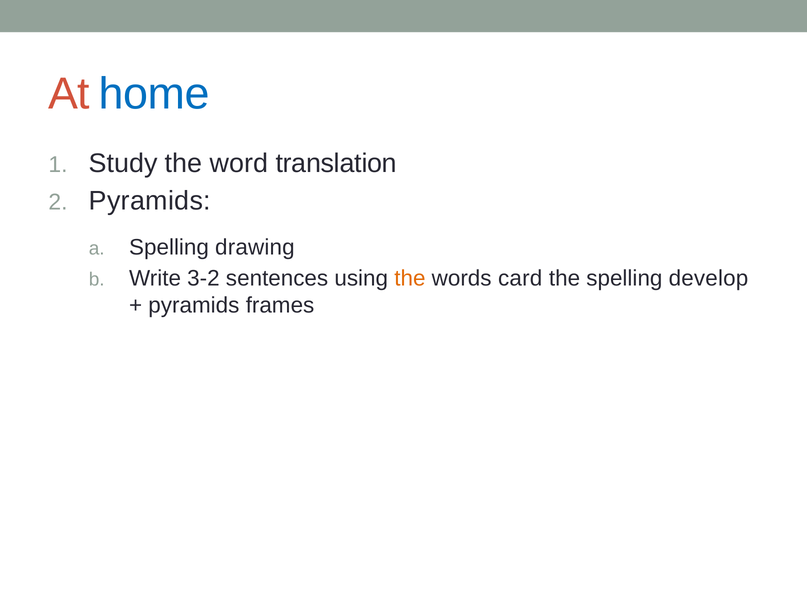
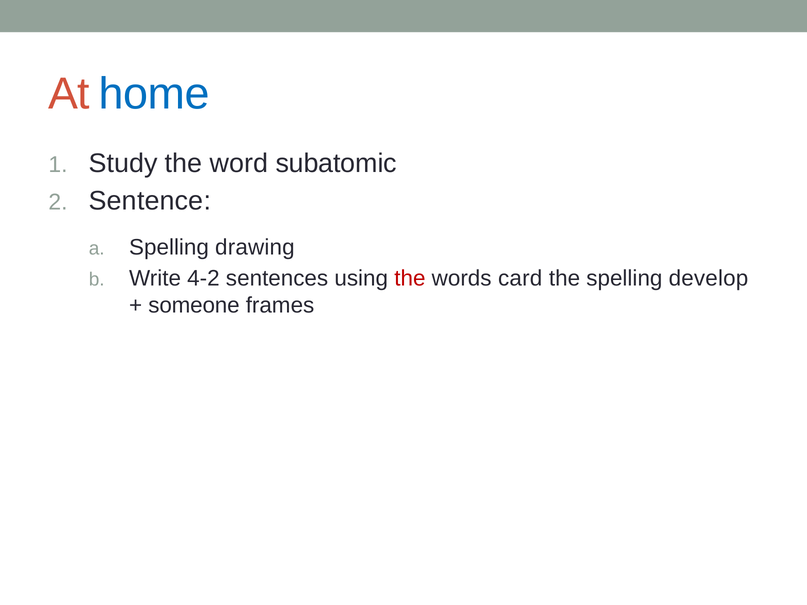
translation: translation -> subatomic
Pyramids at (150, 201): Pyramids -> Sentence
3-2: 3-2 -> 4-2
the at (410, 279) colour: orange -> red
pyramids at (194, 306): pyramids -> someone
